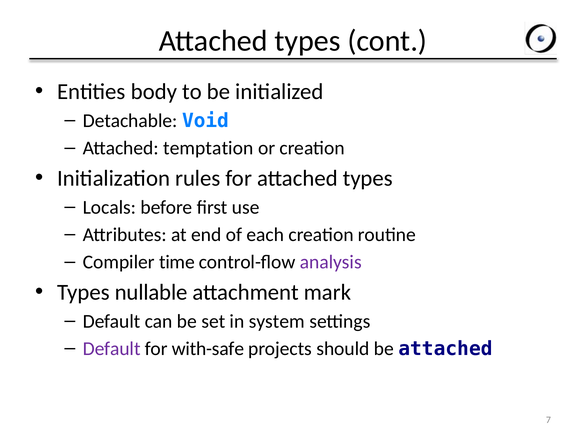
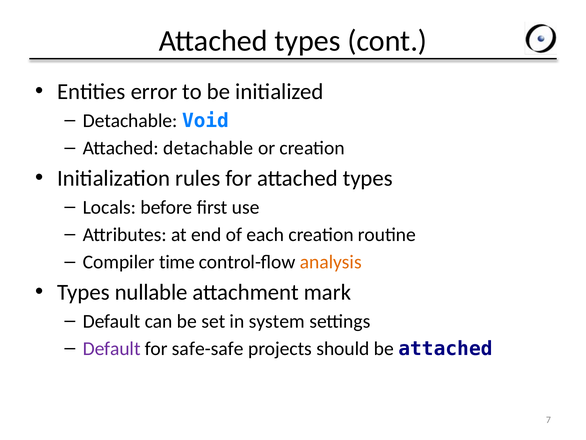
body: body -> error
Attached temptation: temptation -> detachable
analysis colour: purple -> orange
with-safe: with-safe -> safe-safe
